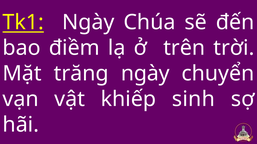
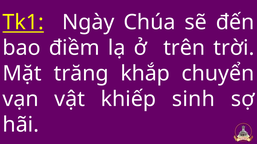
trăng ngày: ngày -> khắp
